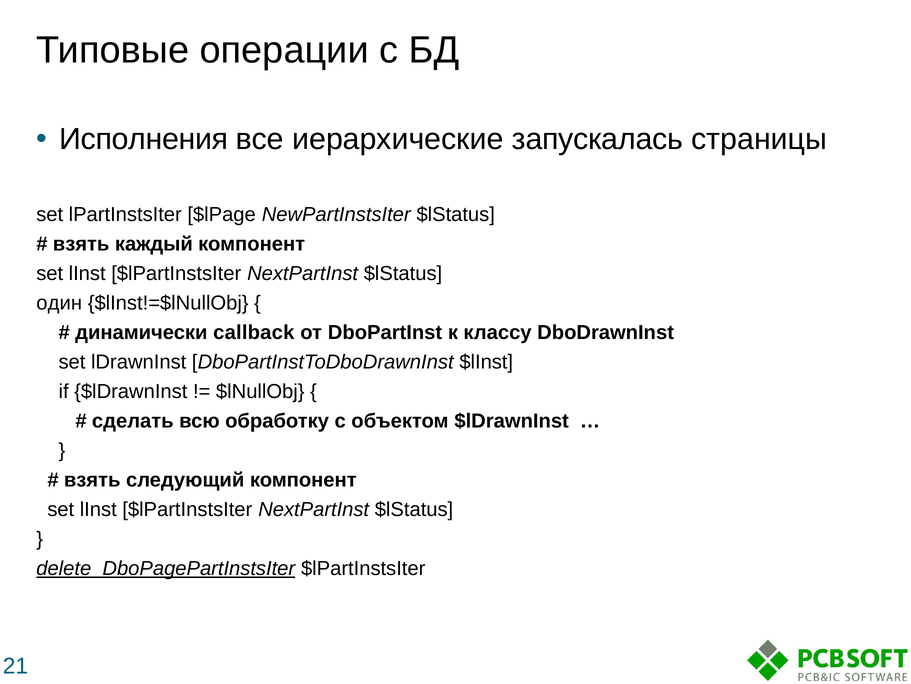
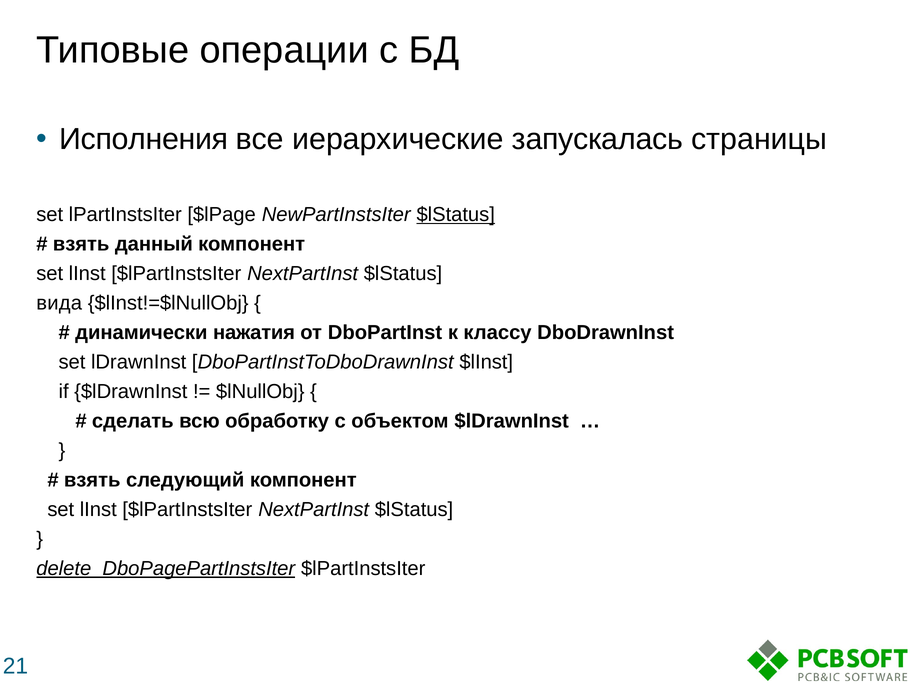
$lStatus at (456, 214) underline: none -> present
каждый: каждый -> данный
один: один -> вида
callback: callback -> нажатия
